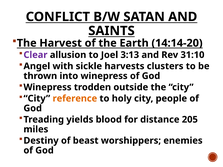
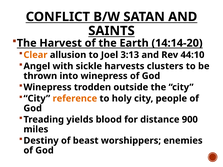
Clear colour: purple -> orange
31:10: 31:10 -> 44:10
205: 205 -> 900
